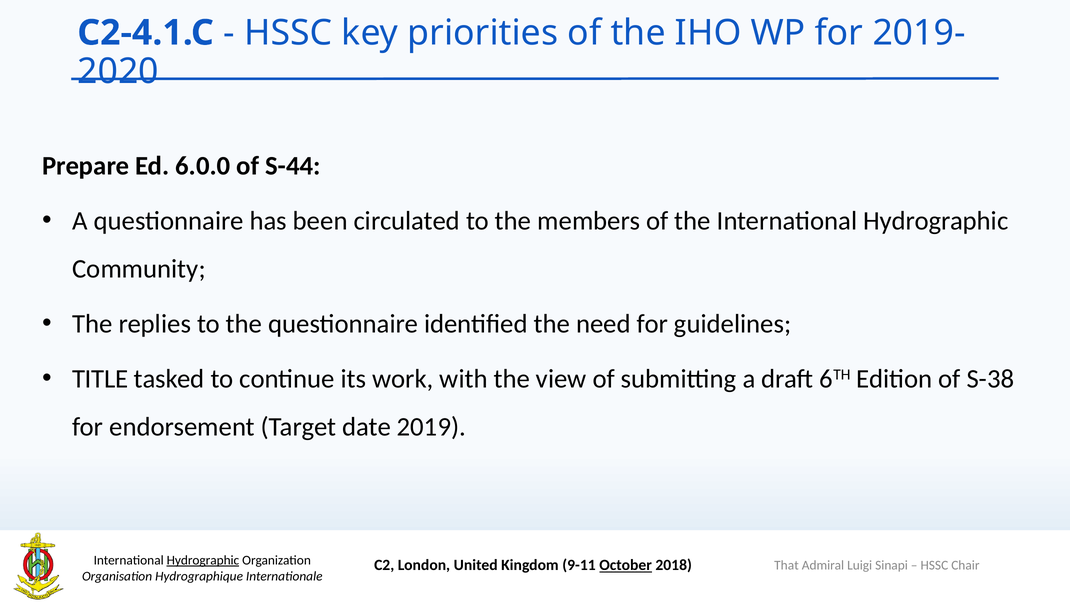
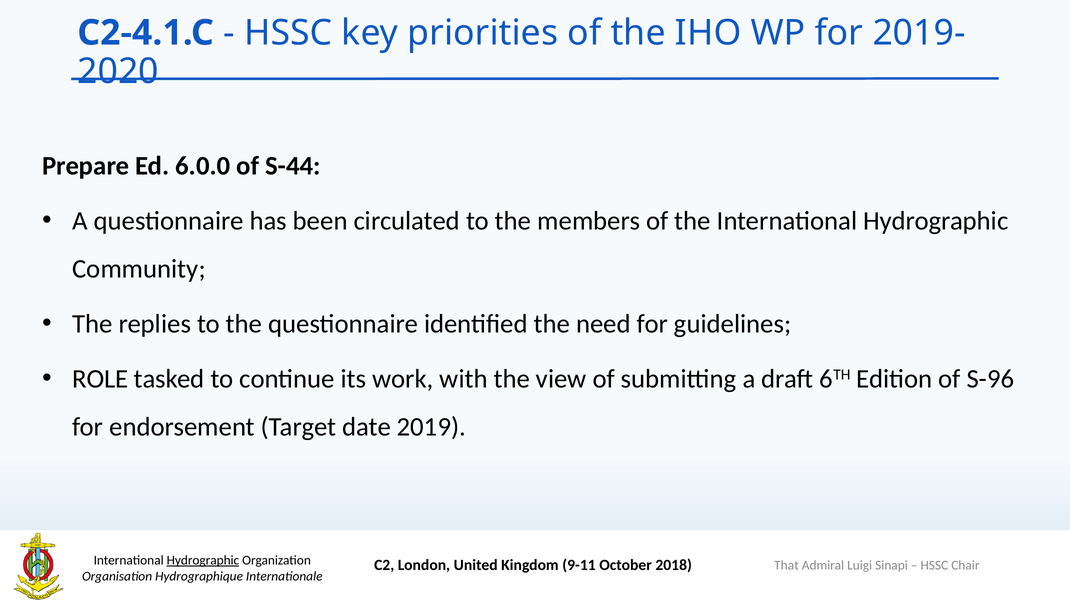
TITLE: TITLE -> ROLE
S-38: S-38 -> S-96
October underline: present -> none
